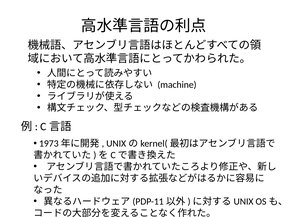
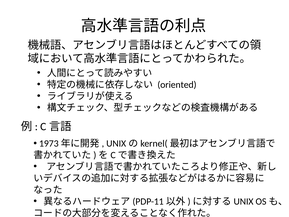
machine: machine -> oriented
